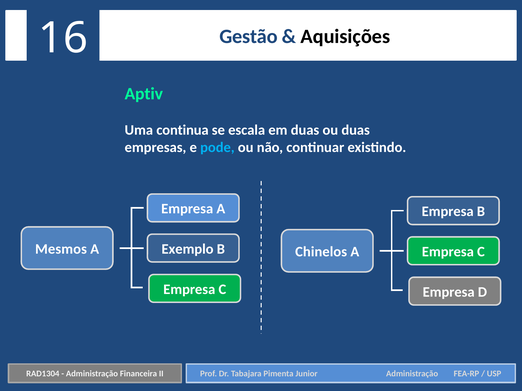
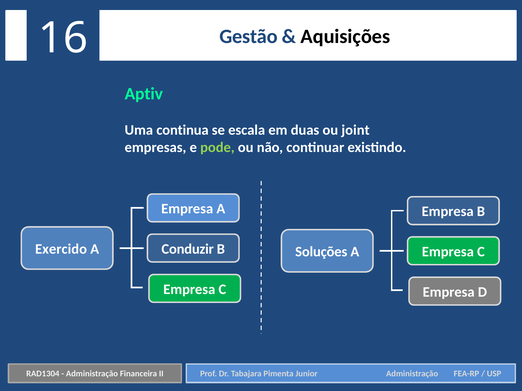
ou duas: duas -> joint
pode colour: light blue -> light green
Mesmos: Mesmos -> Exercido
Exemplo: Exemplo -> Conduzir
Chinelos: Chinelos -> Soluções
